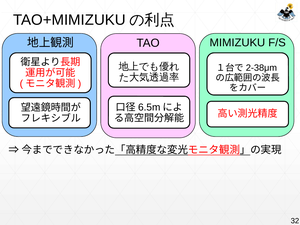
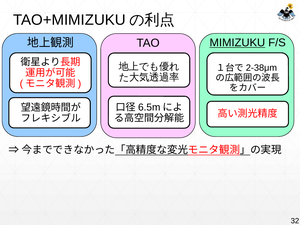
MIMIZUKU underline: none -> present
